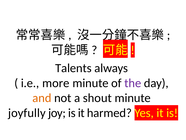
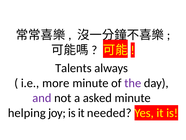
and colour: orange -> purple
shout: shout -> asked
joyfully: joyfully -> helping
harmed: harmed -> needed
